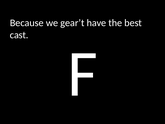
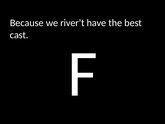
gear’t: gear’t -> river’t
